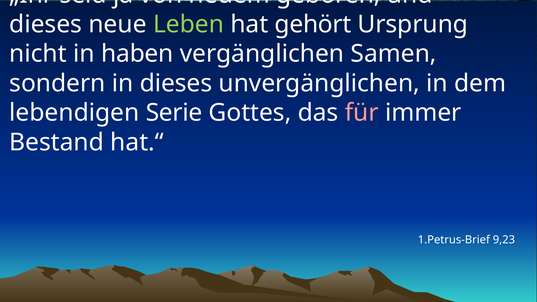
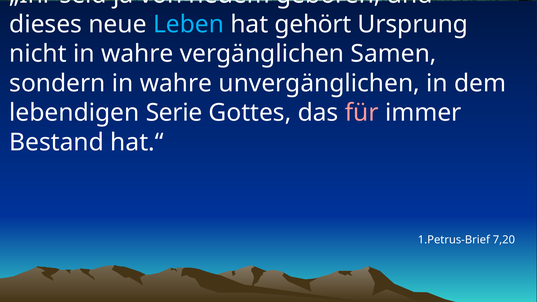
Leben colour: light green -> light blue
nicht in haben: haben -> wahre
sondern in dieses: dieses -> wahre
9,23: 9,23 -> 7,20
